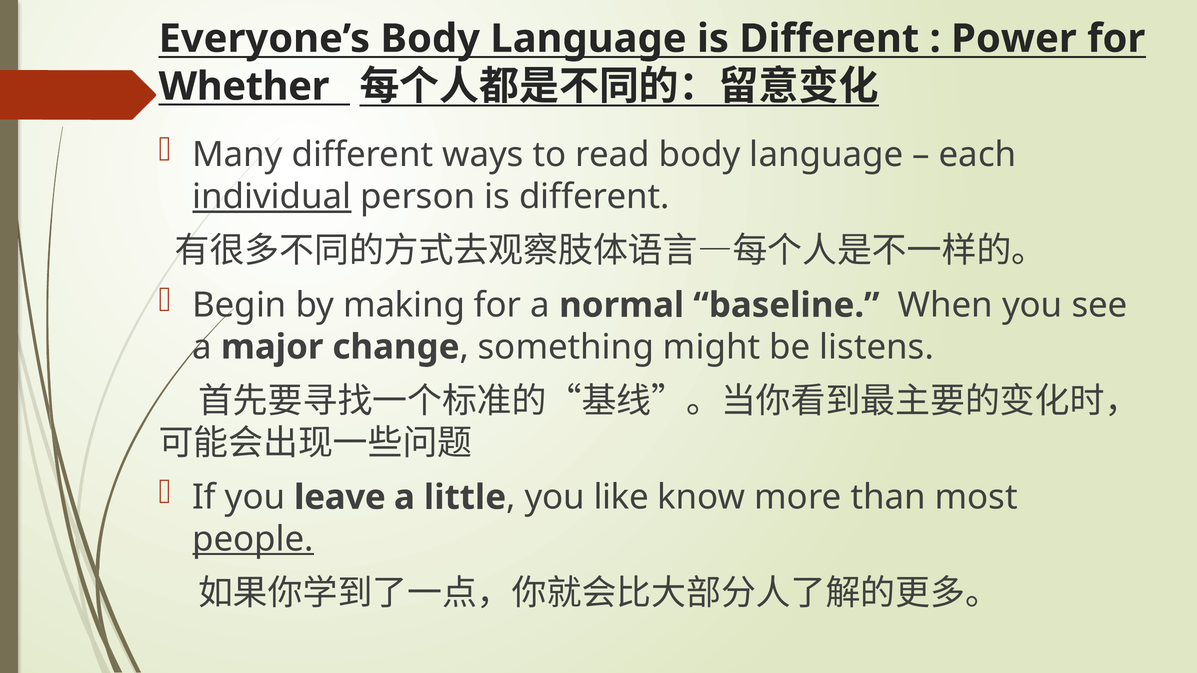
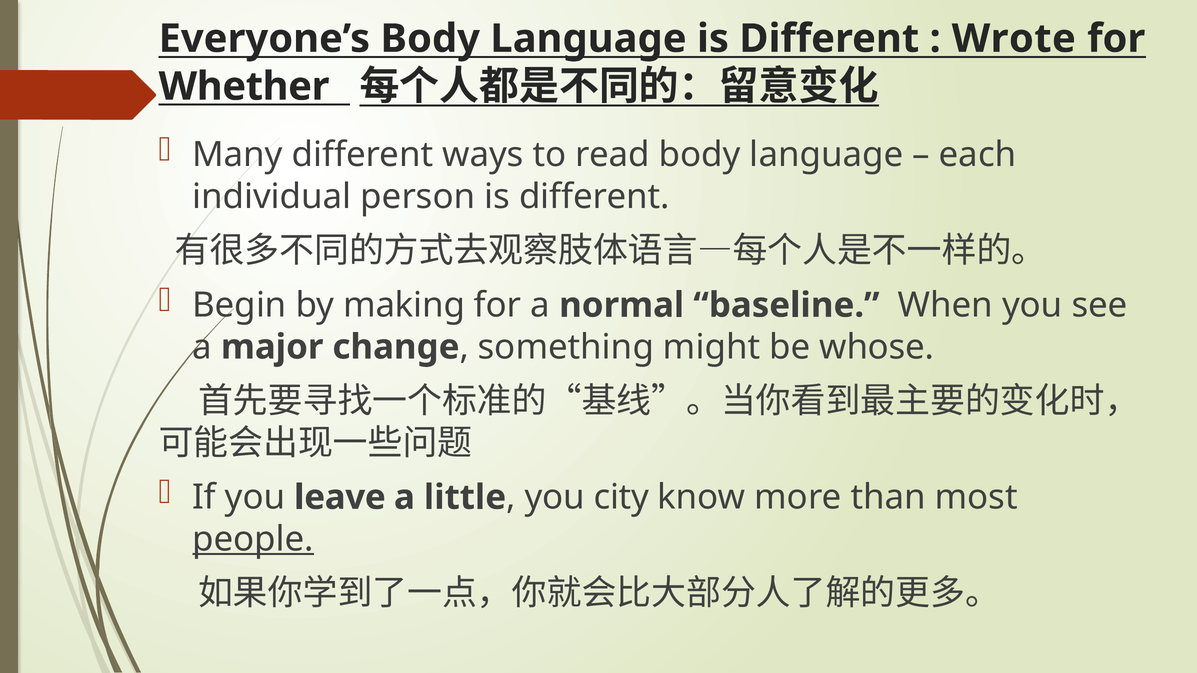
Power: Power -> Wrote
individual underline: present -> none
listens: listens -> whose
like: like -> city
